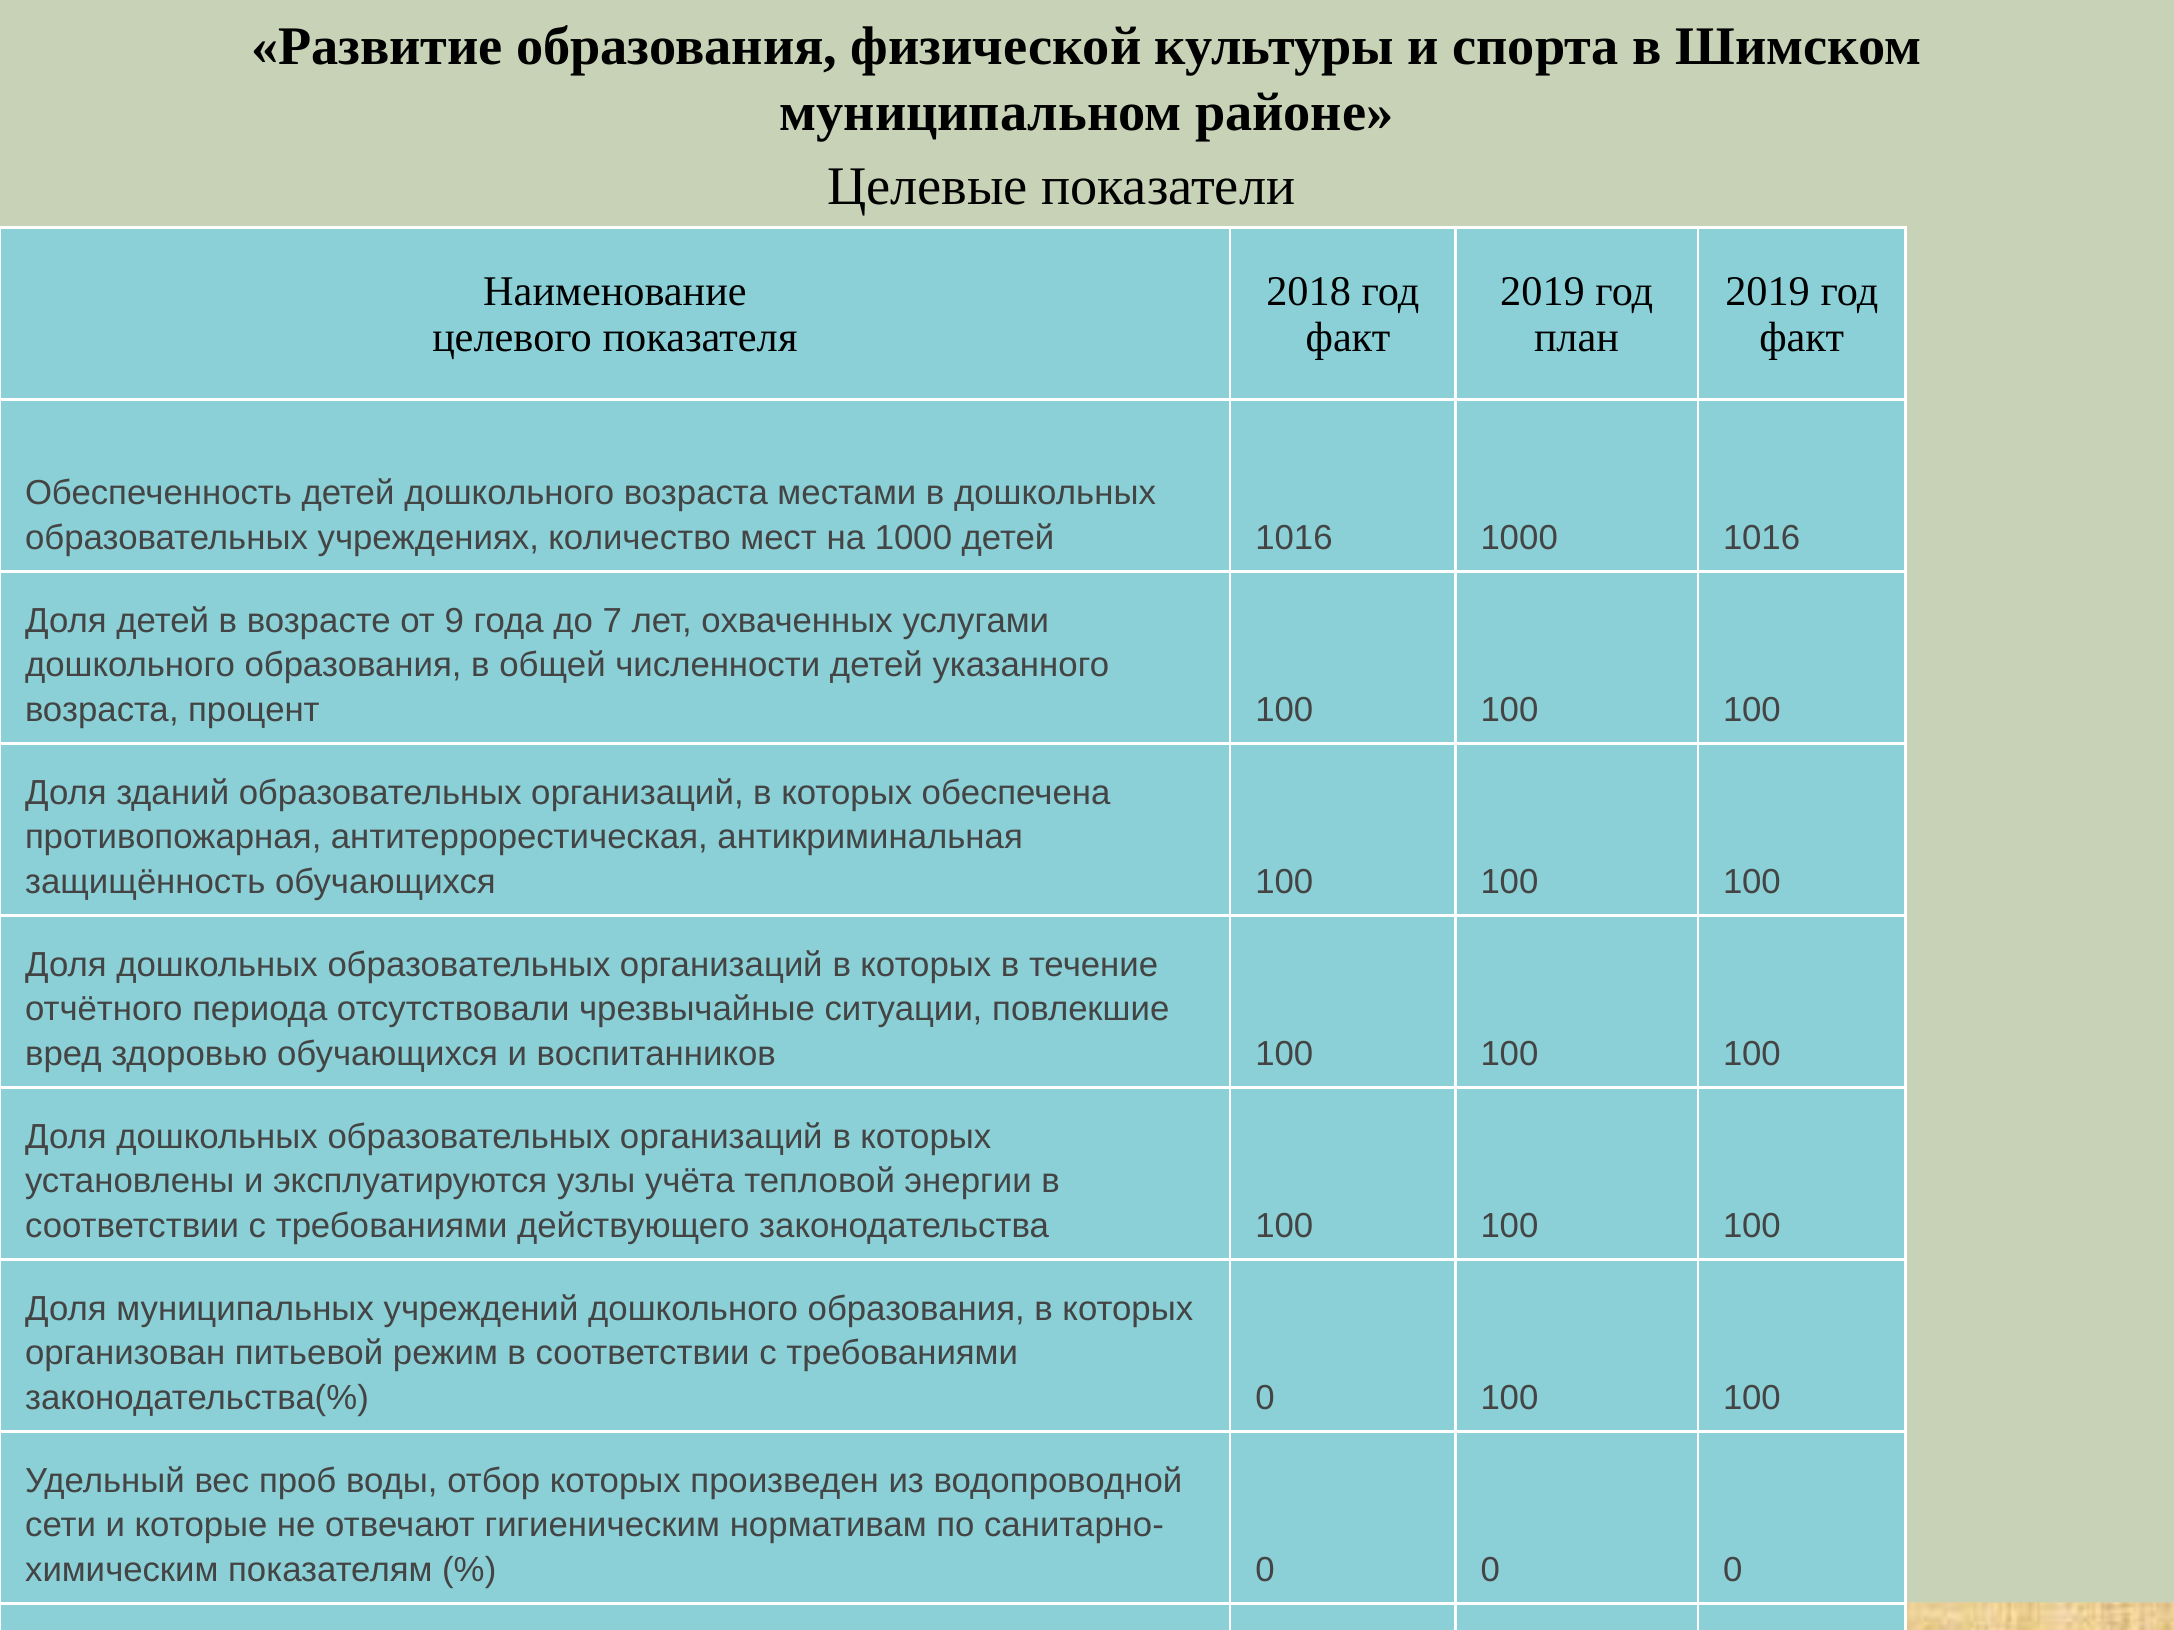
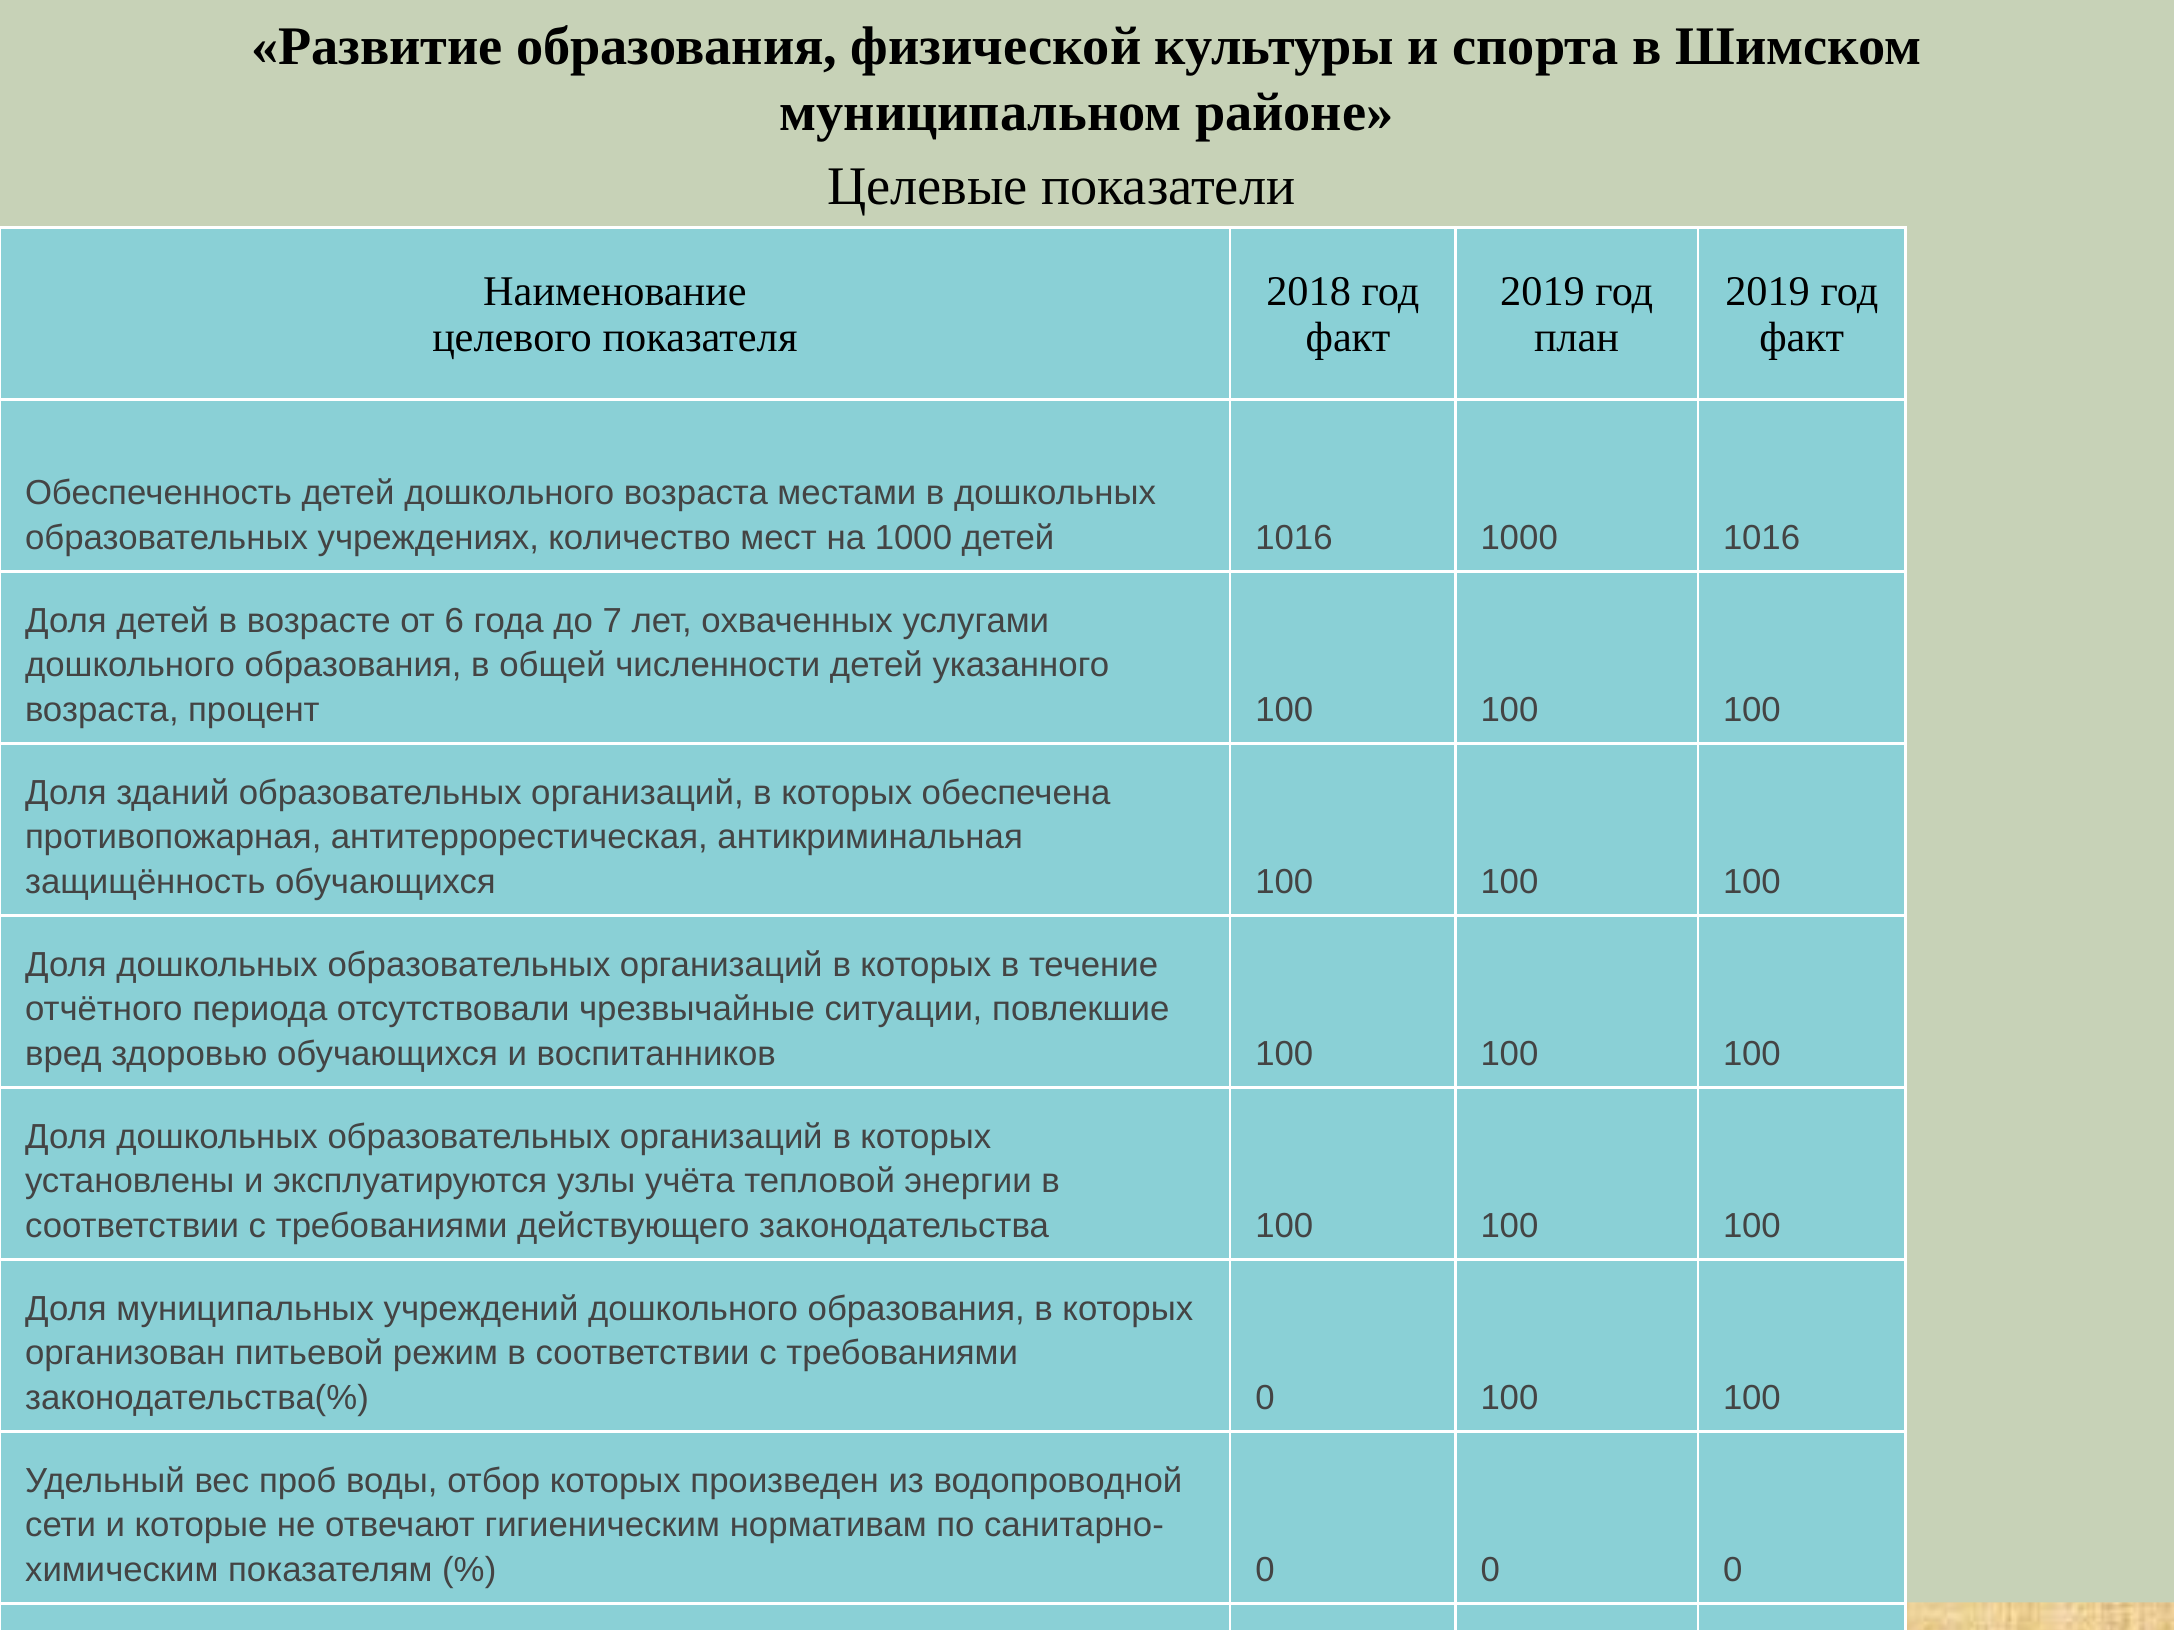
9: 9 -> 6
